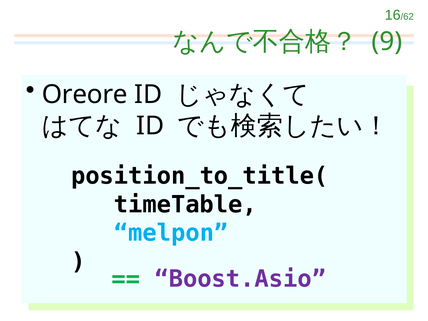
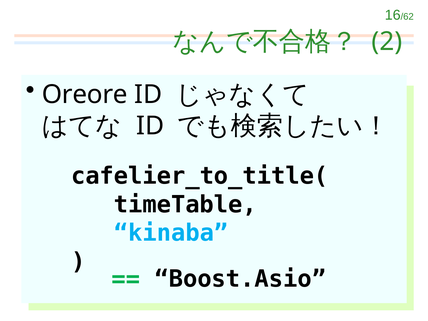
9: 9 -> 2
position_to_title(: position_to_title( -> cafelier_to_title(
melpon: melpon -> kinaba
Boost.Asio colour: purple -> black
